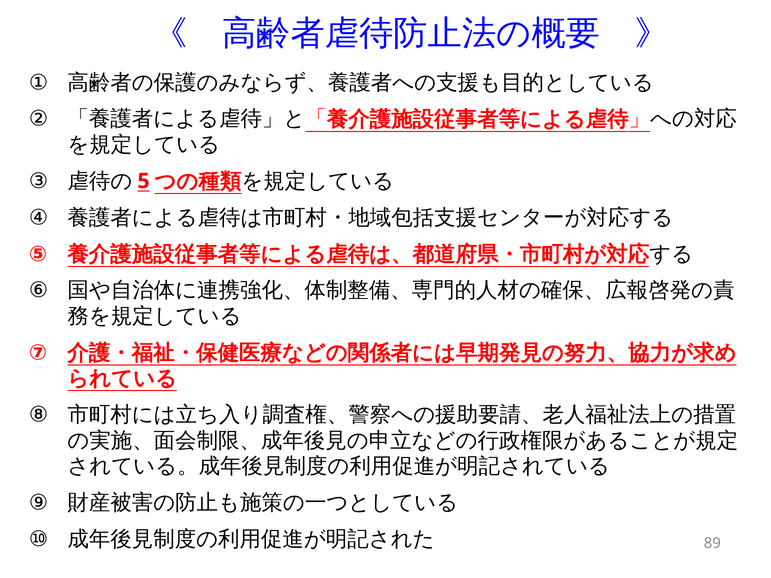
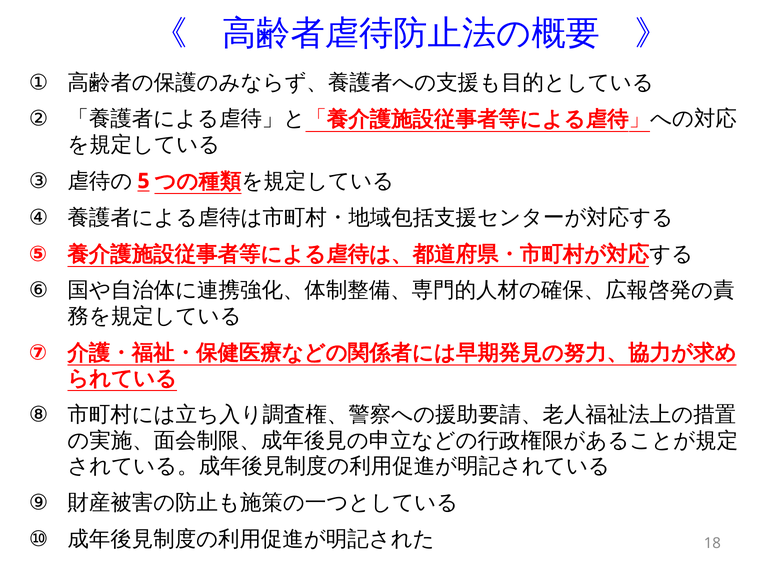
89: 89 -> 18
